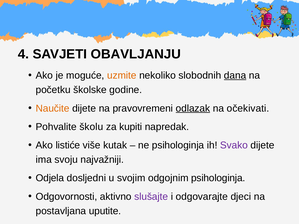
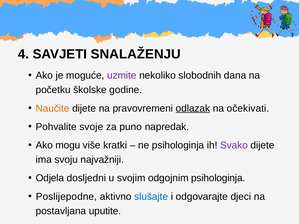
OBAVLJANJU: OBAVLJANJU -> SNALAŽENJU
uzmite colour: orange -> purple
dana underline: present -> none
školu: školu -> svoje
kupiti: kupiti -> puno
listiće: listiće -> mogu
kutak: kutak -> kratki
Odgovornosti: Odgovornosti -> Poslijepodne
slušajte colour: purple -> blue
